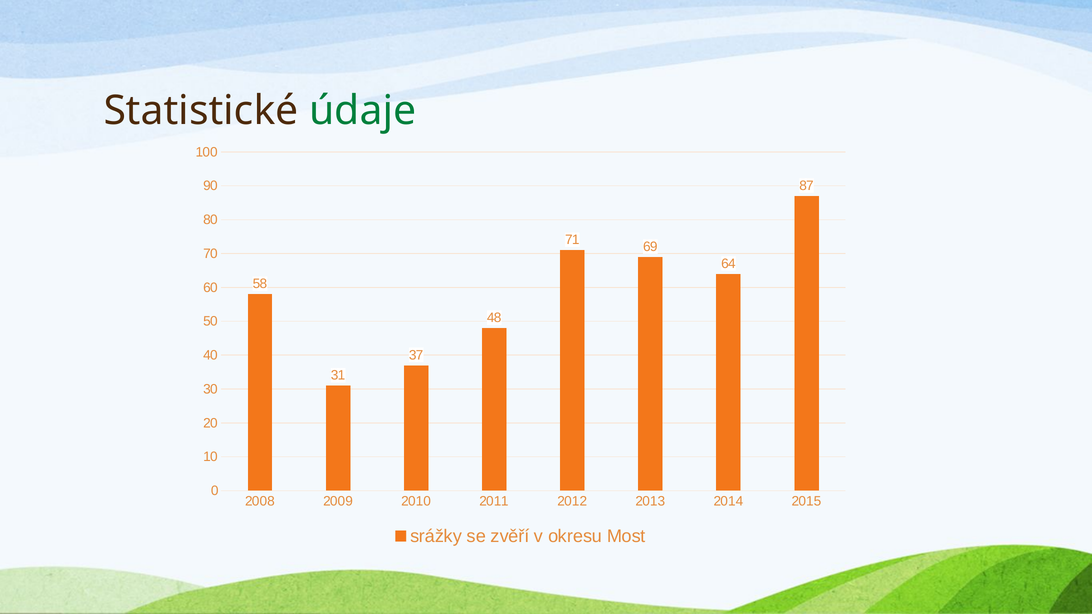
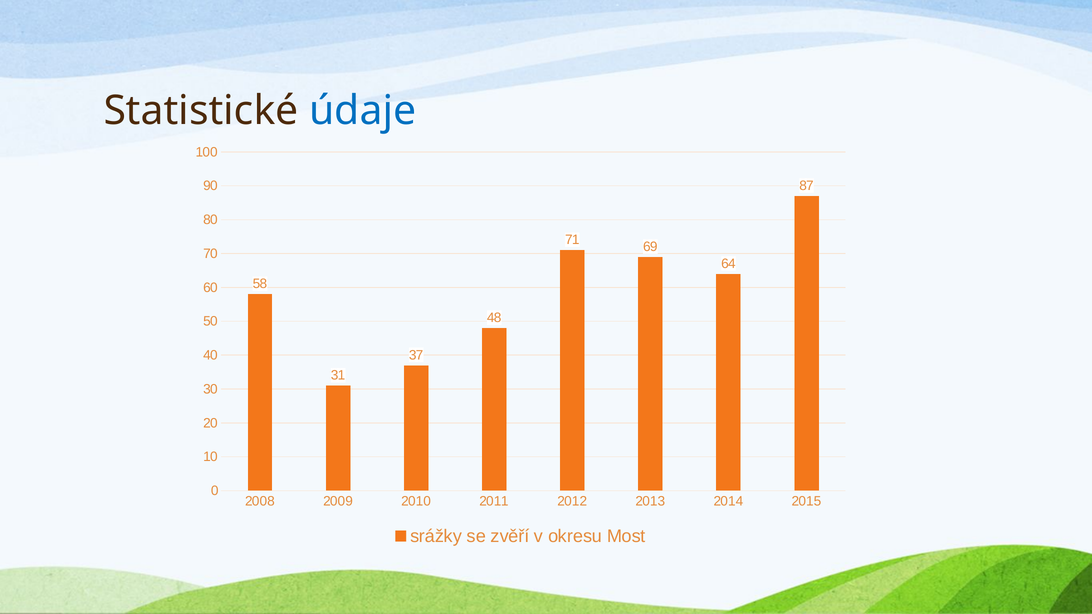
údaje colour: green -> blue
